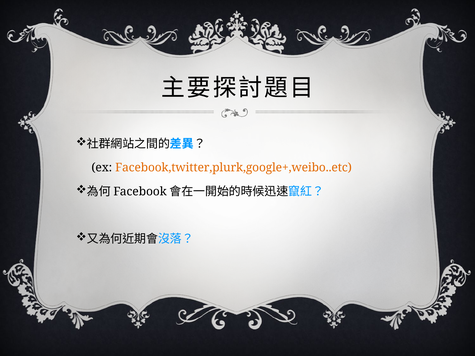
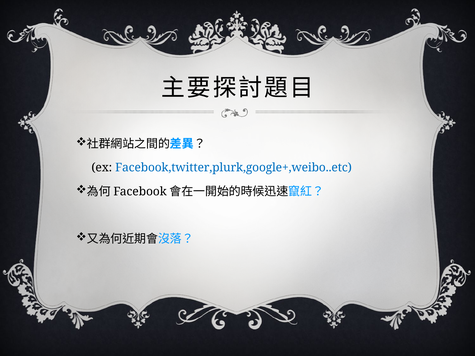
Facebook,twitter,plurk,google+,weibo..etc colour: orange -> blue
